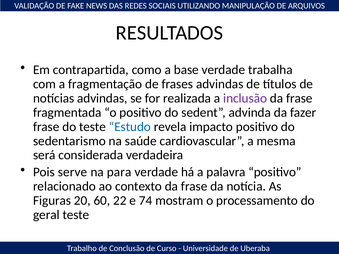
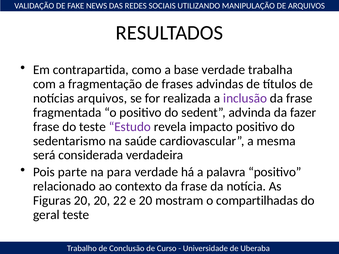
notícias advindas: advindas -> arquivos
Estudo colour: blue -> purple
serve: serve -> parte
20 60: 60 -> 20
e 74: 74 -> 20
processamento: processamento -> compartilhadas
